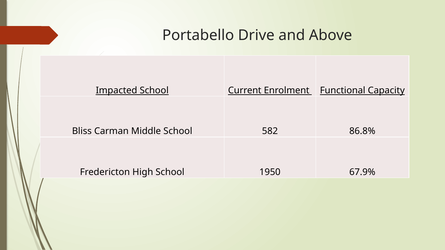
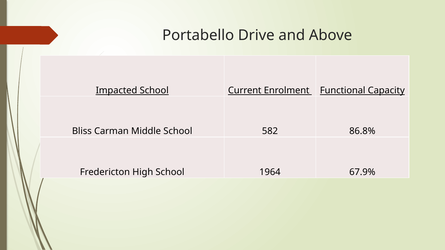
1950: 1950 -> 1964
